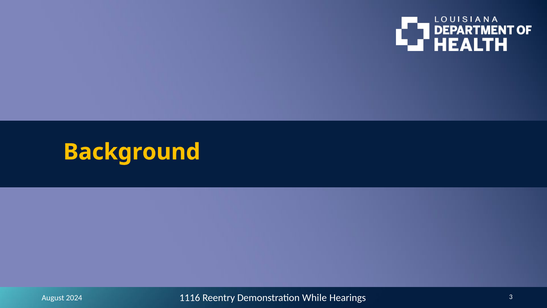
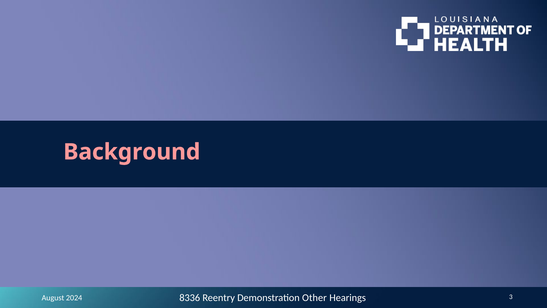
Background colour: yellow -> pink
1116: 1116 -> 8336
While: While -> Other
